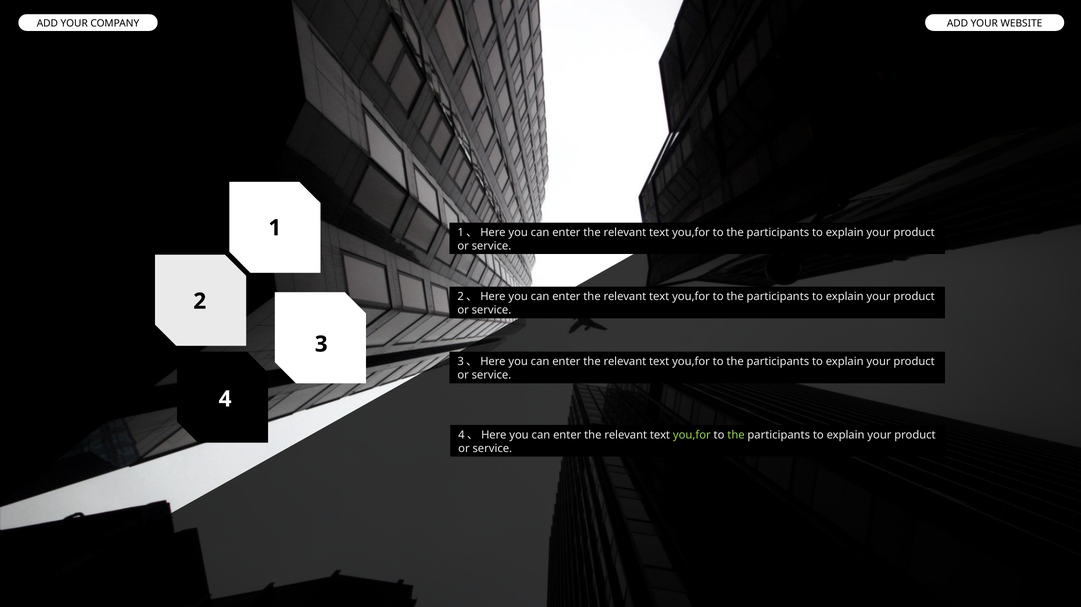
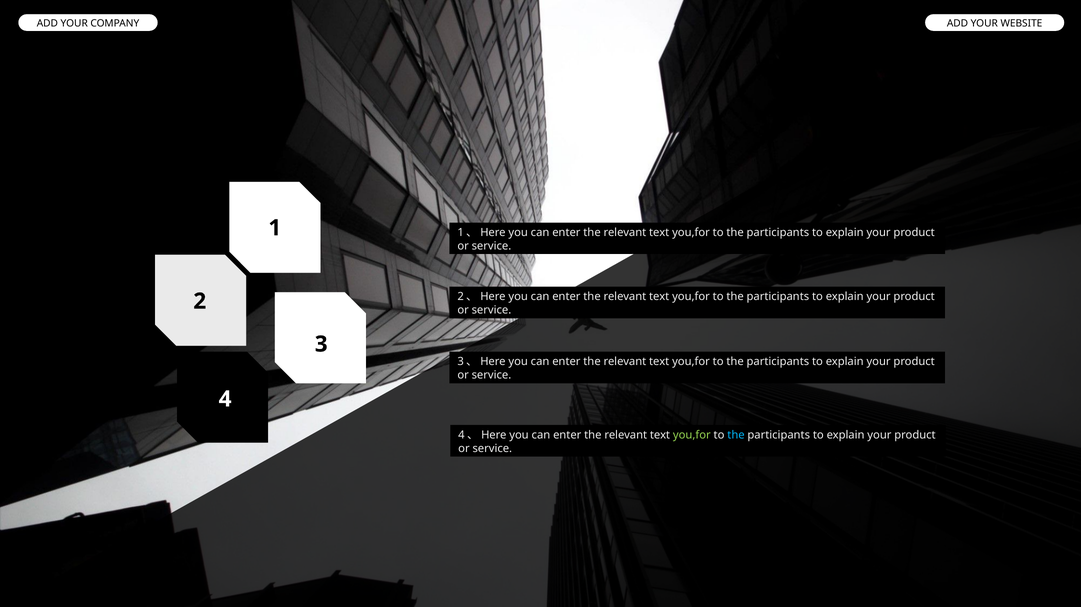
the at (736, 435) colour: light green -> light blue
